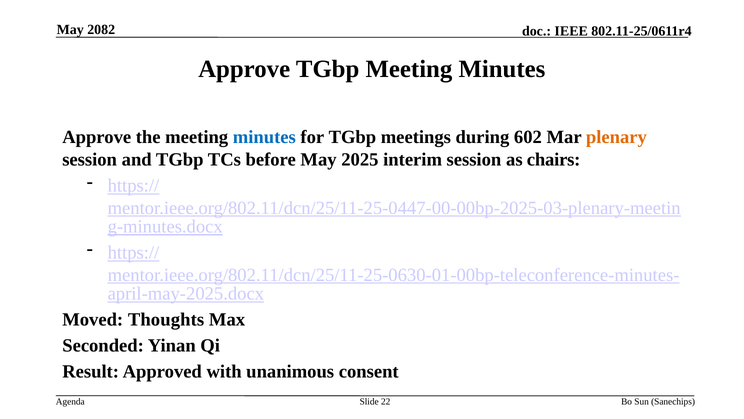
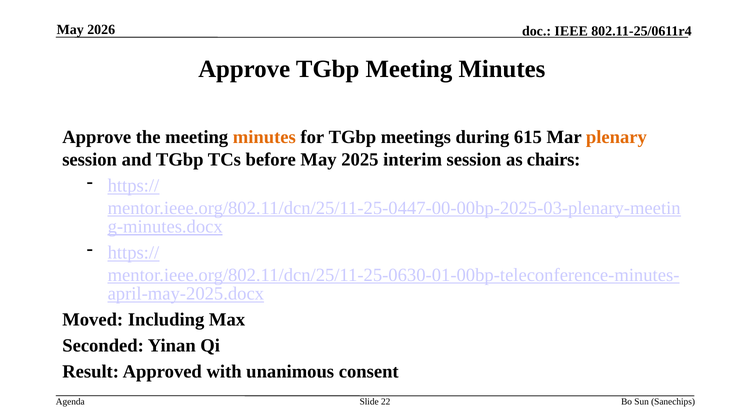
2082: 2082 -> 2026
minutes at (264, 137) colour: blue -> orange
602: 602 -> 615
Thoughts: Thoughts -> Including
